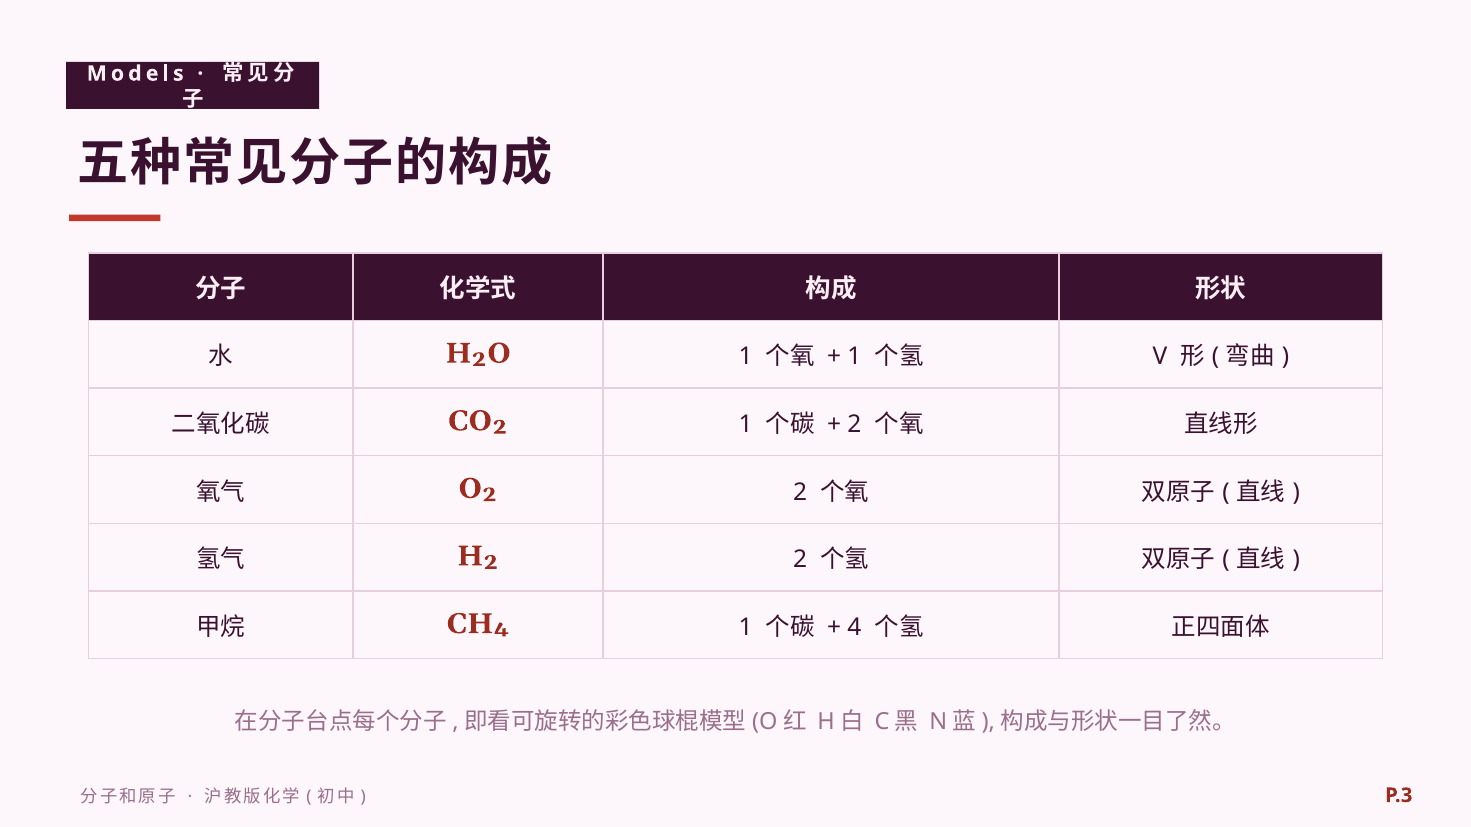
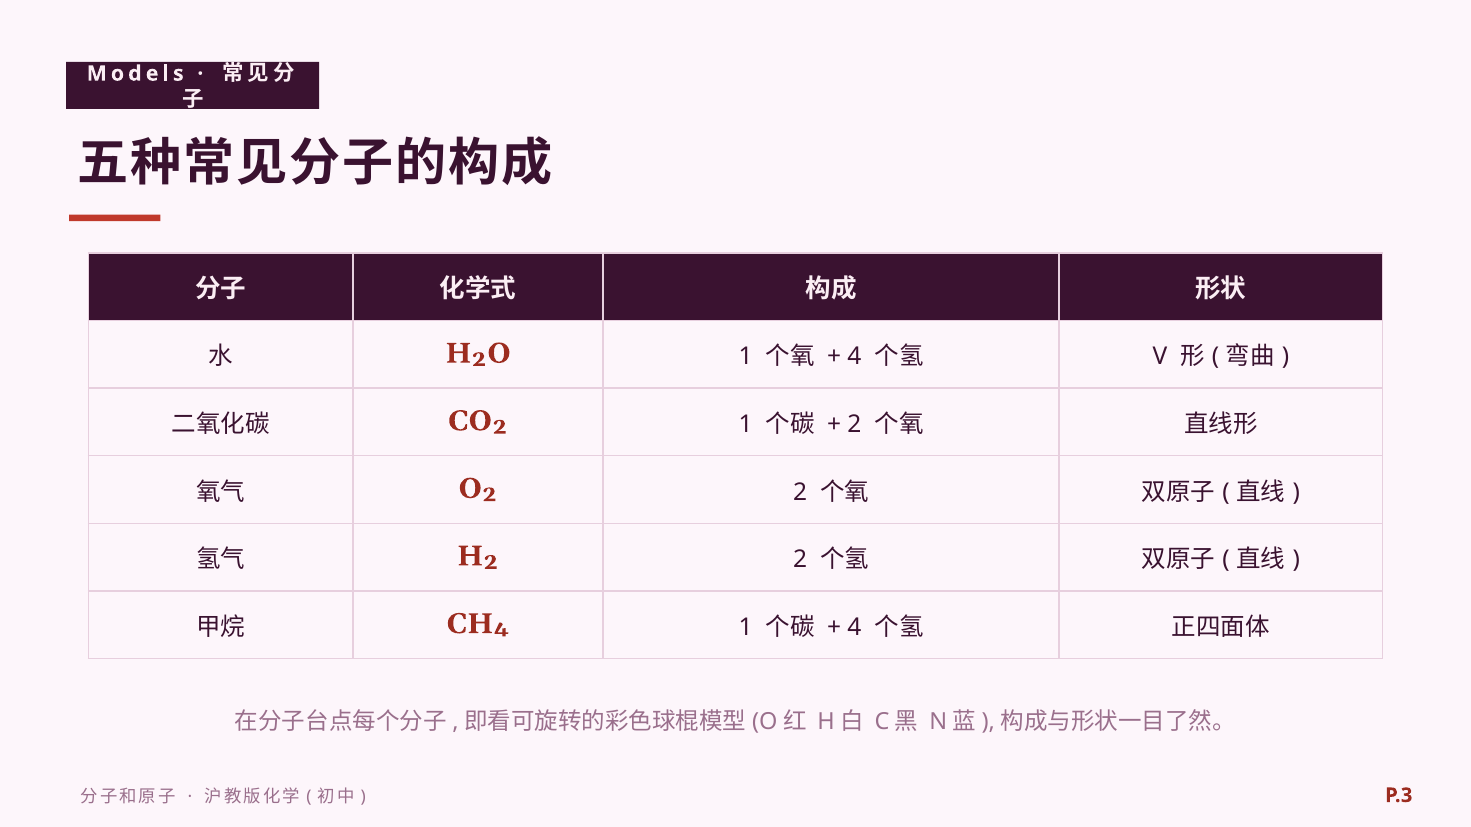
1 at (854, 357): 1 -> 4
